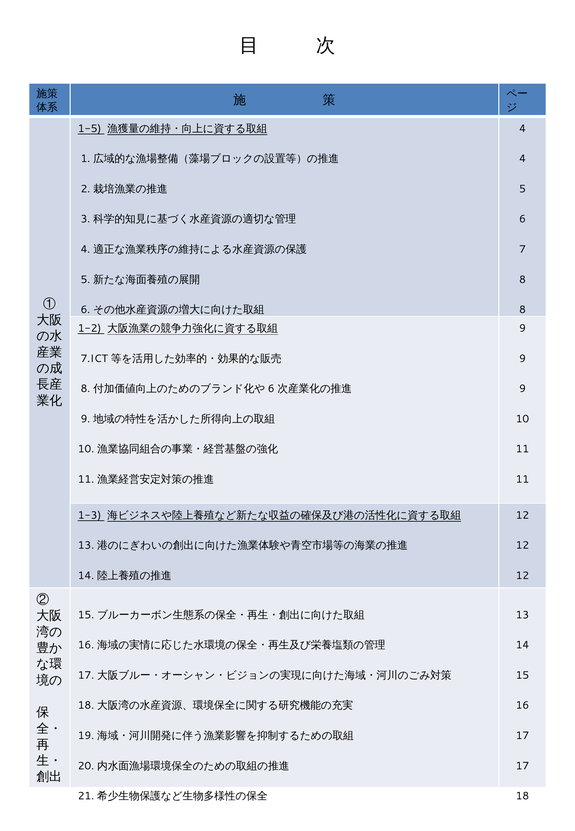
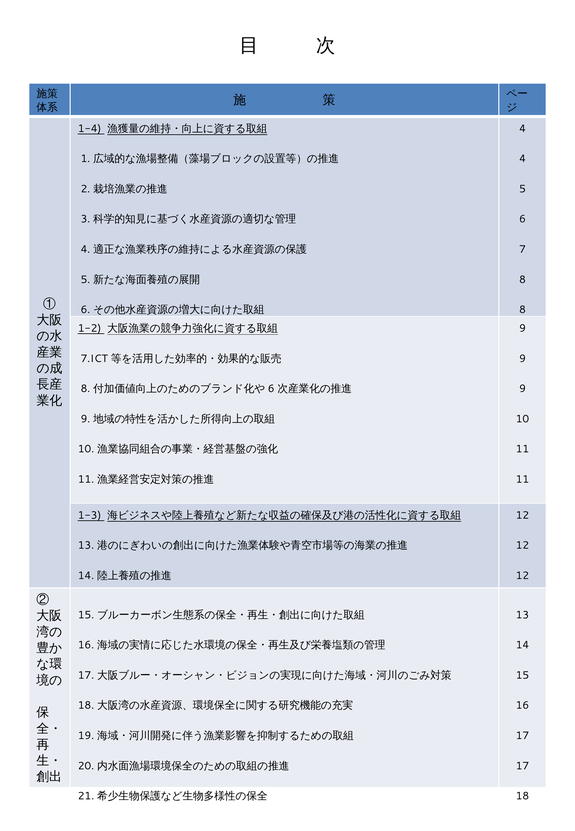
1-5: 1-5 -> 1-4
